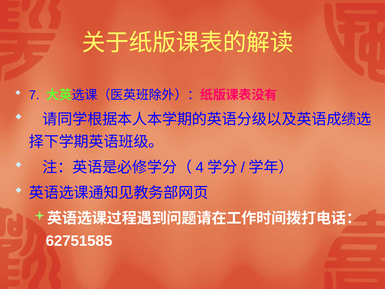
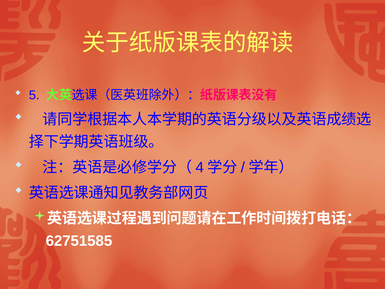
7: 7 -> 5
